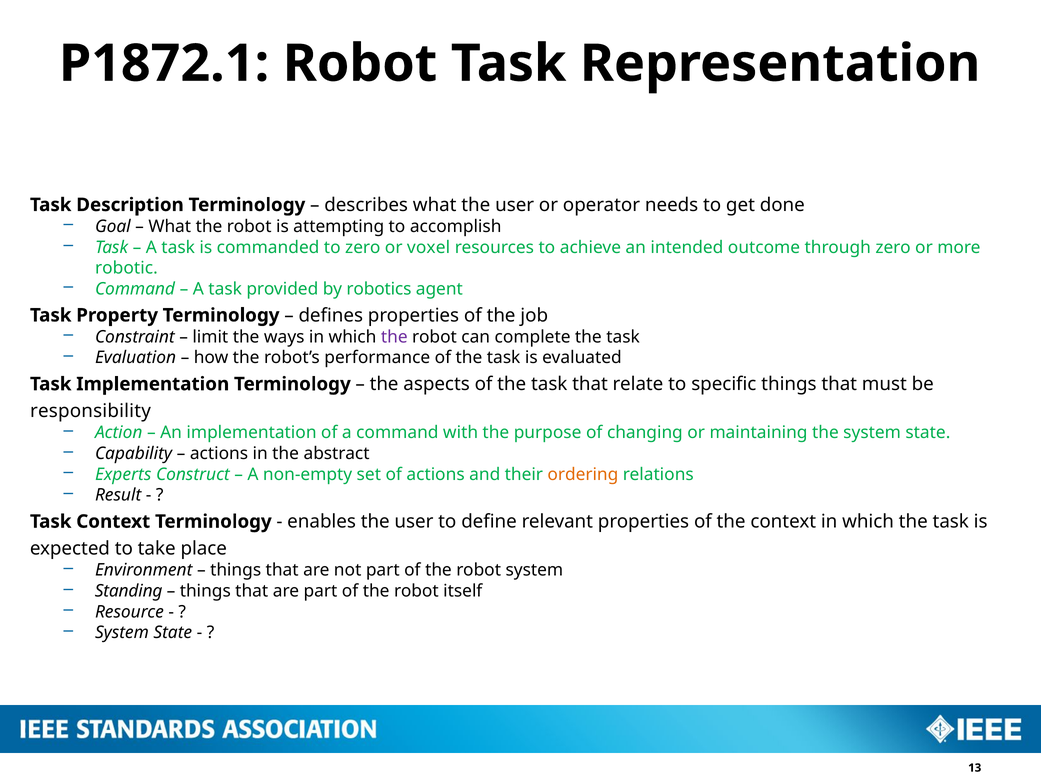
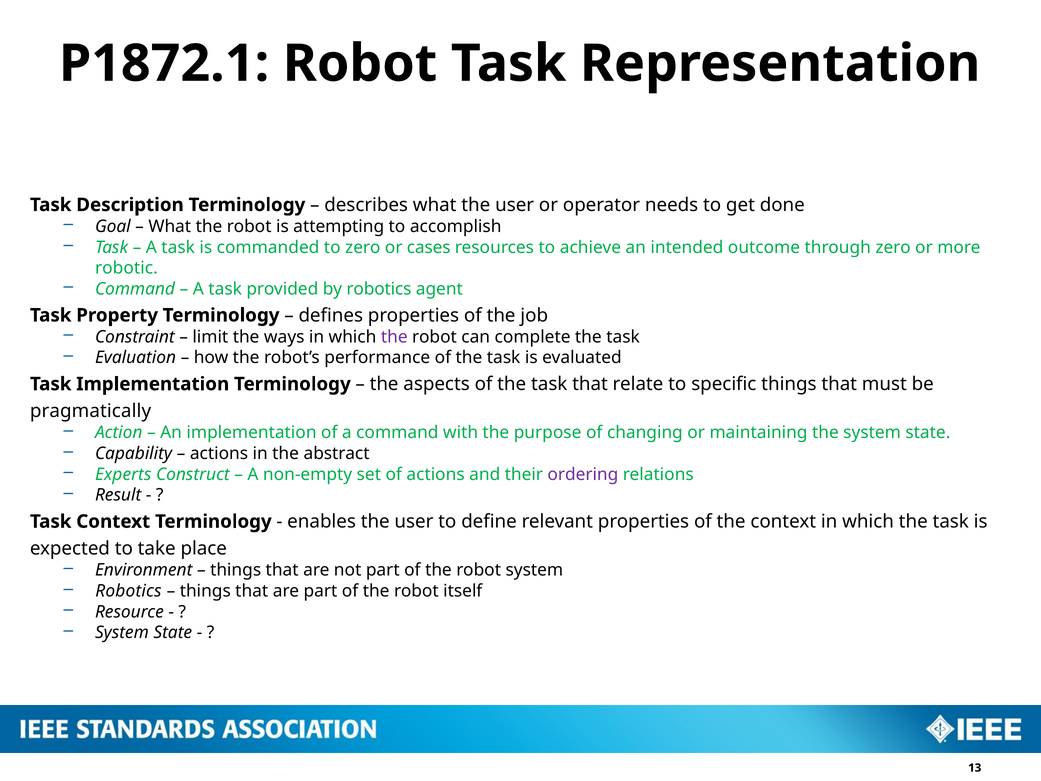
voxel: voxel -> cases
responsibility: responsibility -> pragmatically
ordering colour: orange -> purple
Standing at (129, 591): Standing -> Robotics
